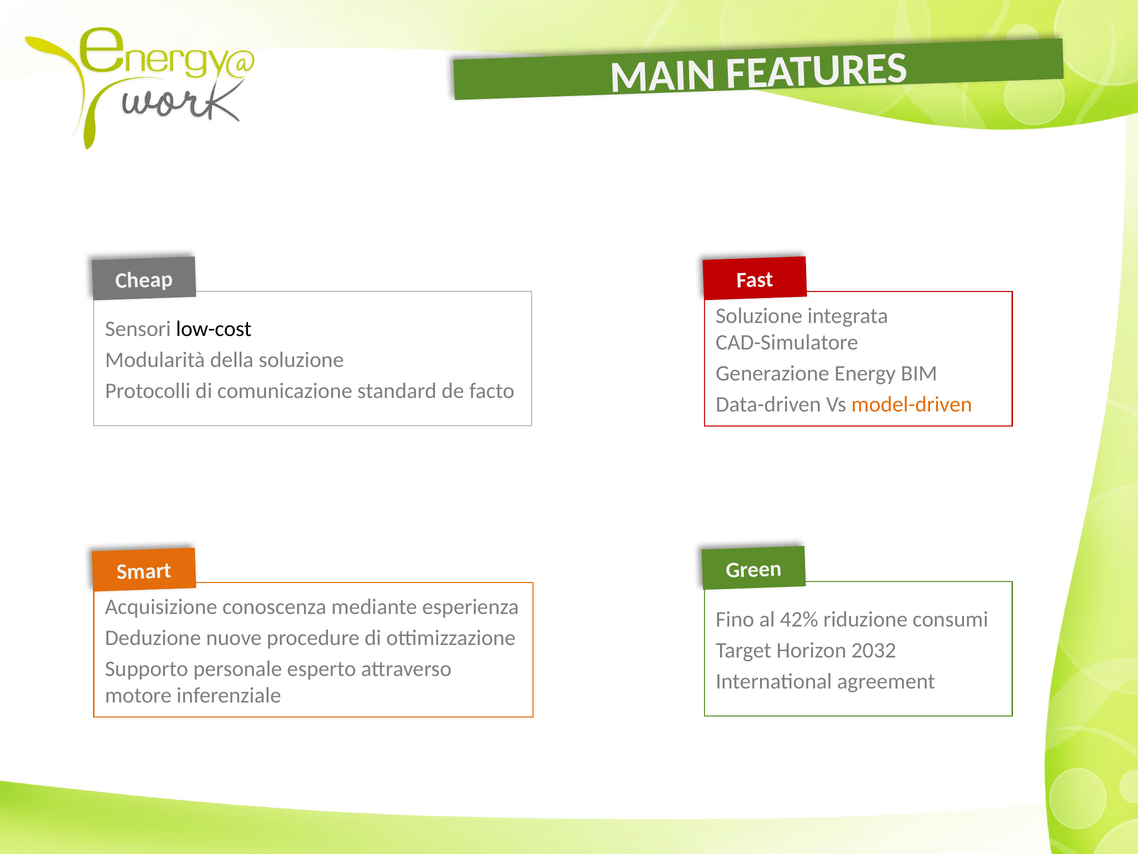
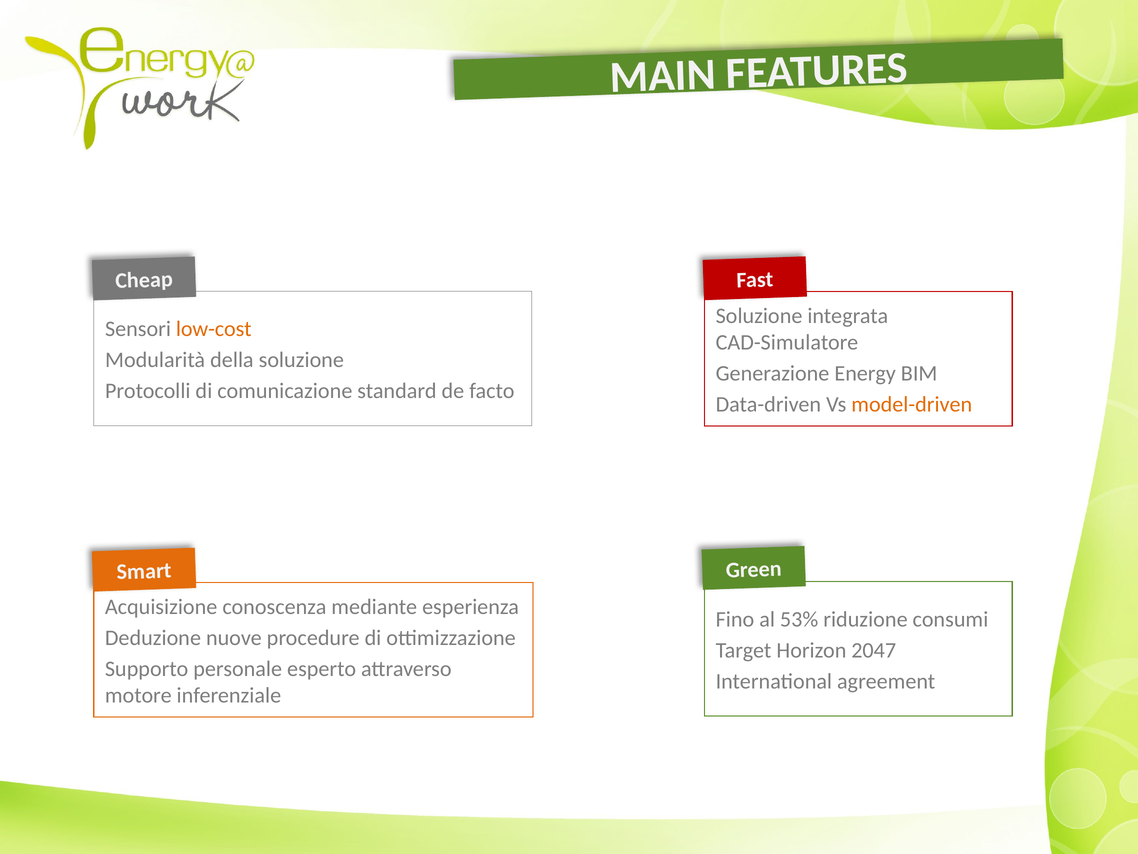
low-cost colour: black -> orange
42%: 42% -> 53%
2032: 2032 -> 2047
